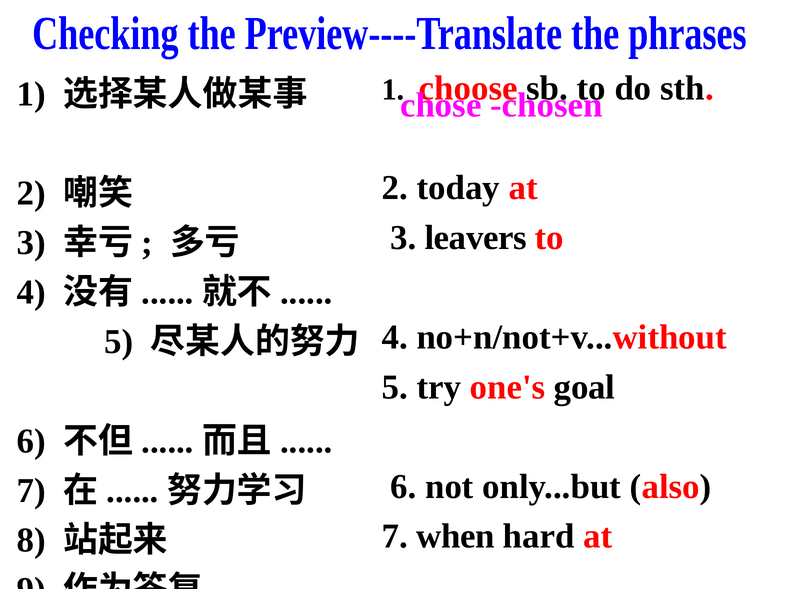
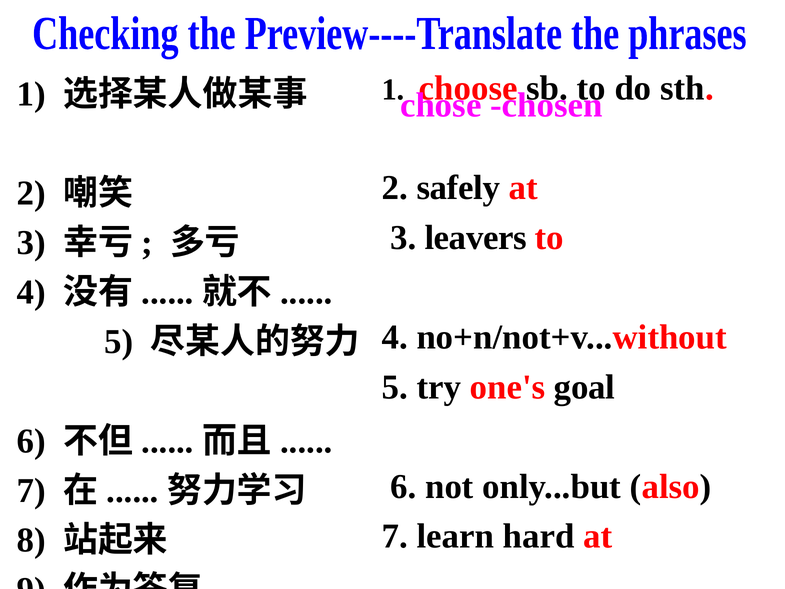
today: today -> safely
when: when -> learn
